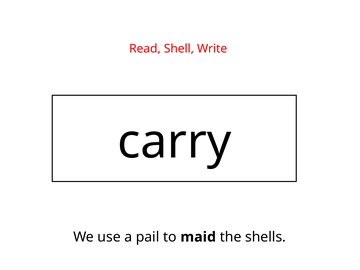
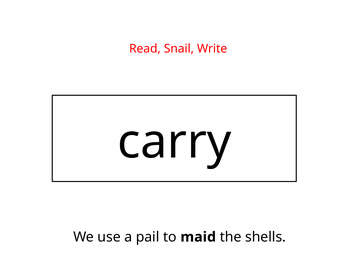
Shell: Shell -> Snail
